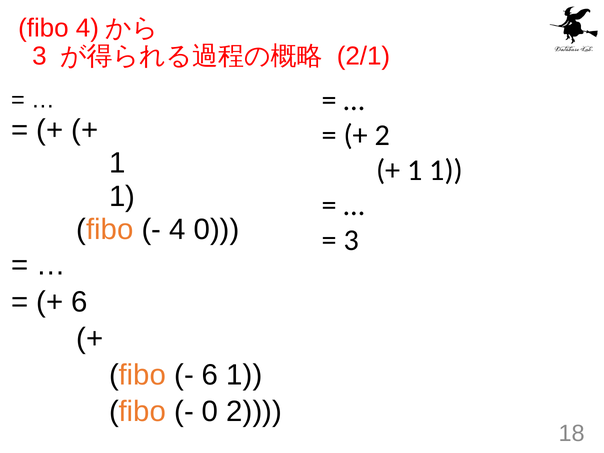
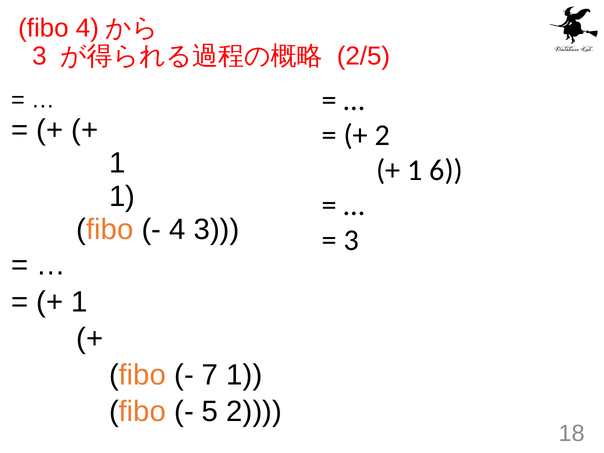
2/1: 2/1 -> 2/5
1 at (446, 170): 1 -> 6
4 0: 0 -> 3
6 at (80, 302): 6 -> 1
6 at (210, 375): 6 -> 7
0 at (210, 412): 0 -> 5
